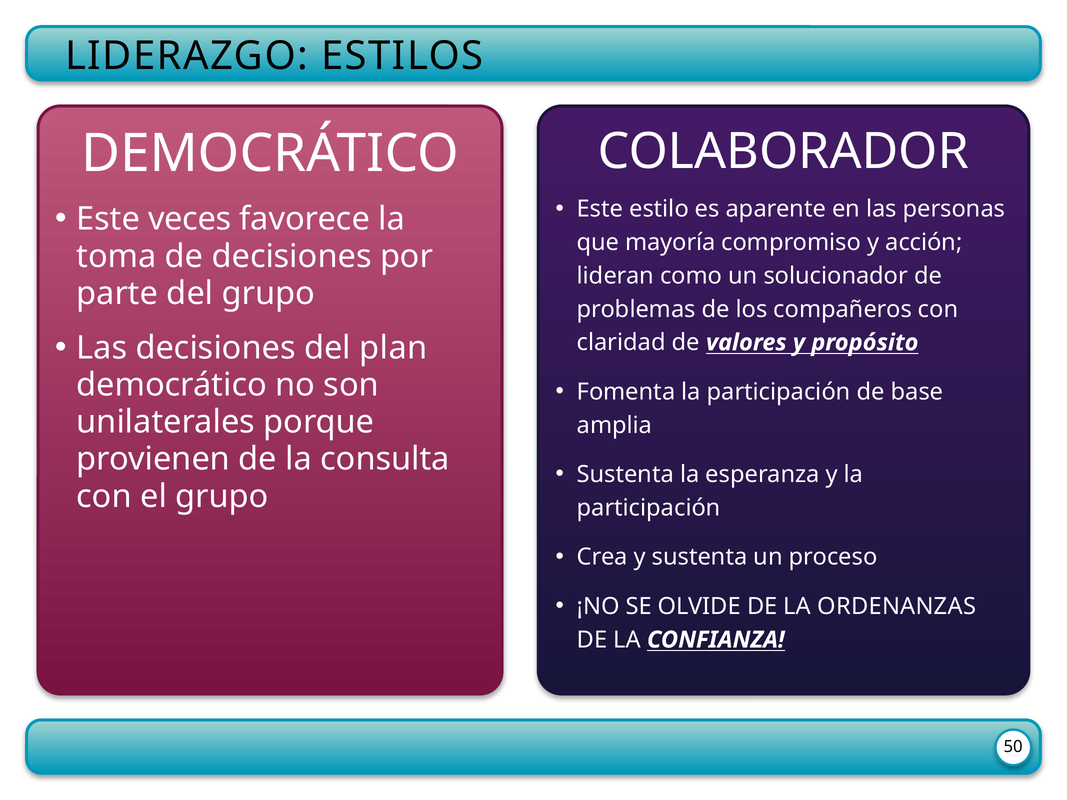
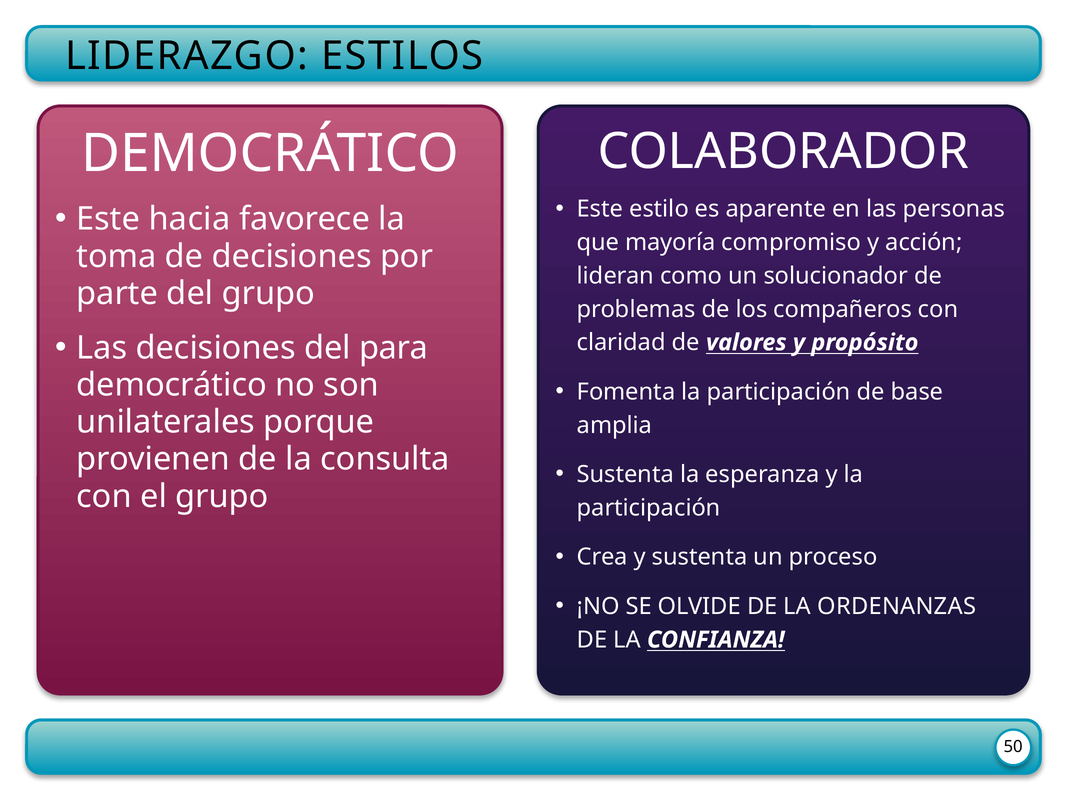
veces: veces -> hacia
plan: plan -> para
